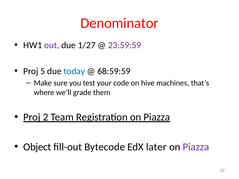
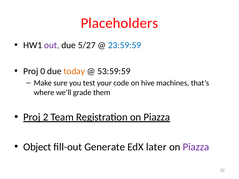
Denominator: Denominator -> Placeholders
1/27: 1/27 -> 5/27
23:59:59 colour: purple -> blue
5: 5 -> 0
today colour: blue -> orange
68:59:59: 68:59:59 -> 53:59:59
Bytecode: Bytecode -> Generate
